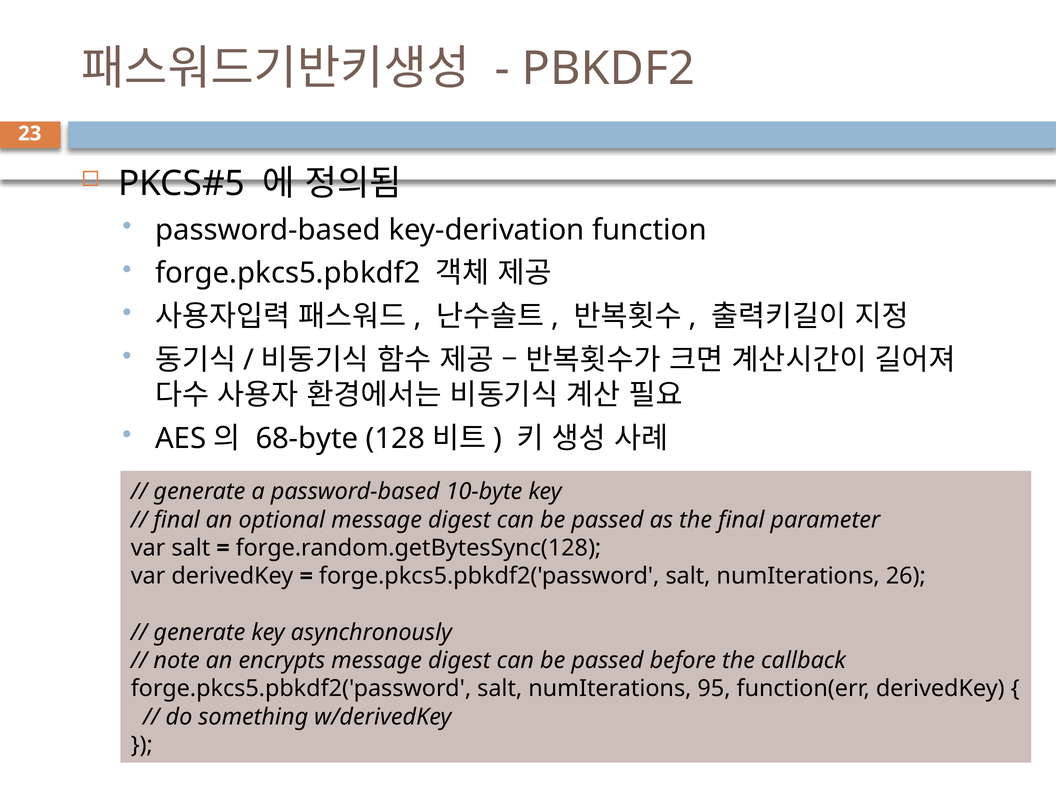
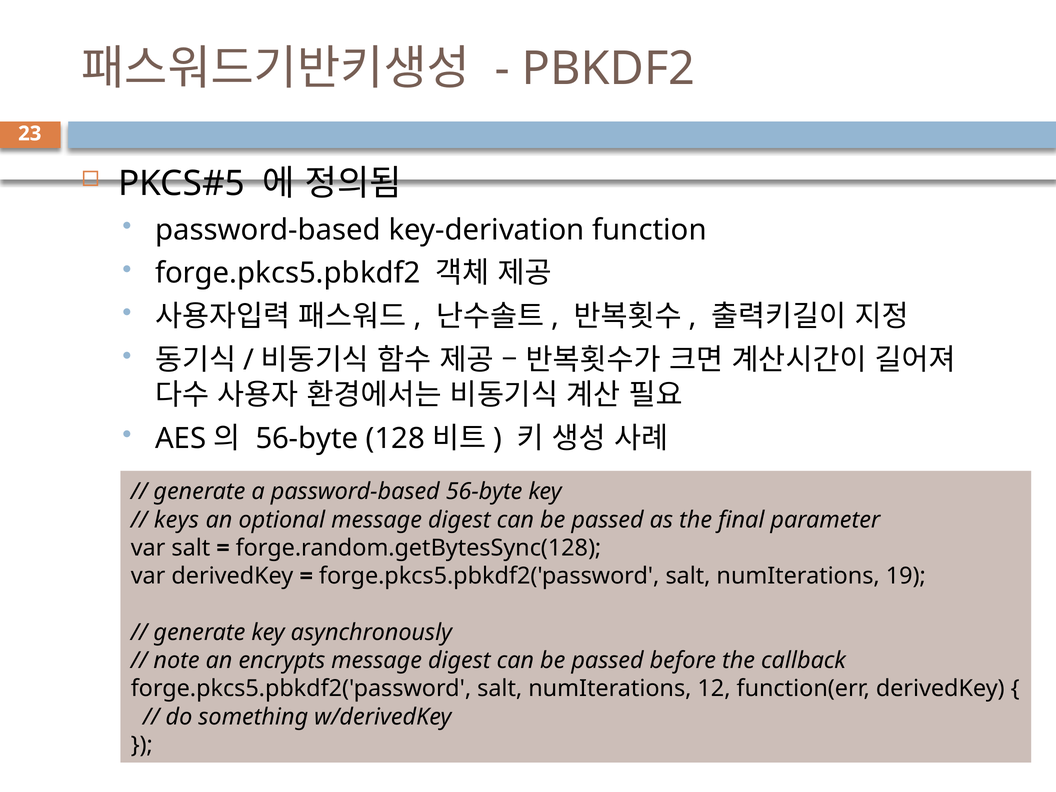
68-byte at (307, 438): 68-byte -> 56-byte
password-based 10-byte: 10-byte -> 56-byte
final at (177, 520): final -> keys
26: 26 -> 19
95: 95 -> 12
